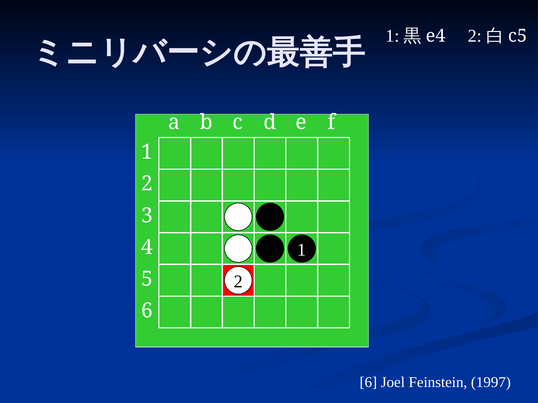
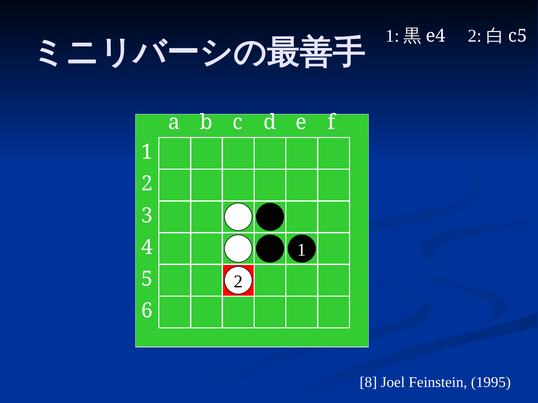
6 at (368, 383): 6 -> 8
1997: 1997 -> 1995
